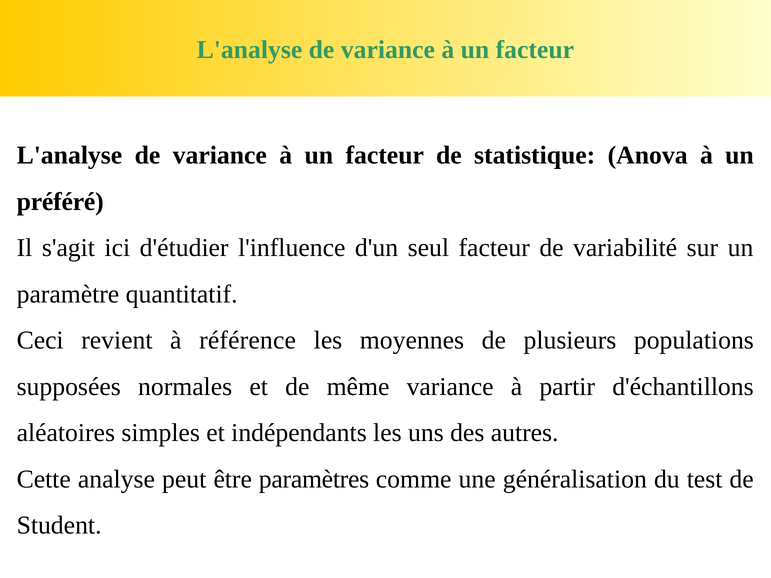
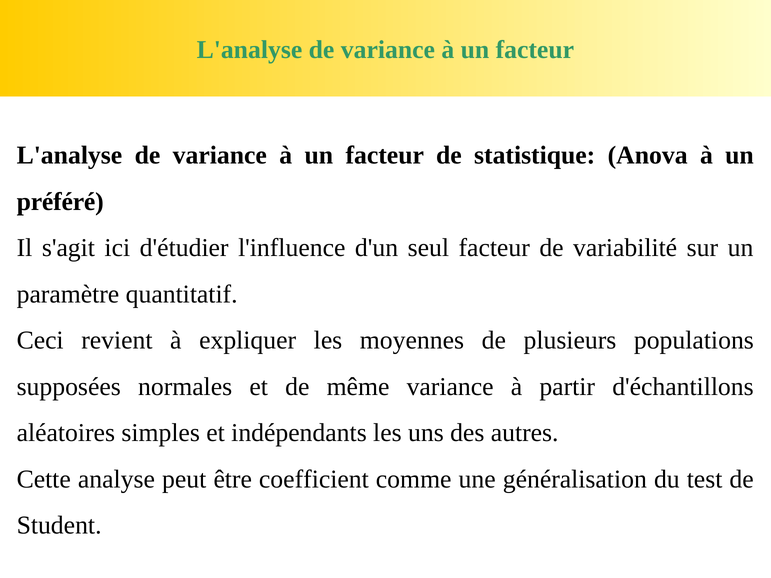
référence: référence -> expliquer
paramètres: paramètres -> coefficient
